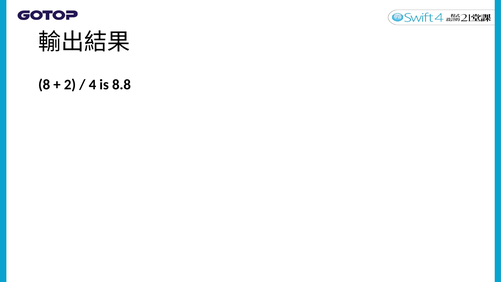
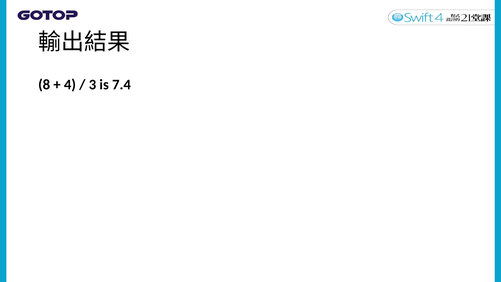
2: 2 -> 4
4: 4 -> 3
8.8: 8.8 -> 7.4
